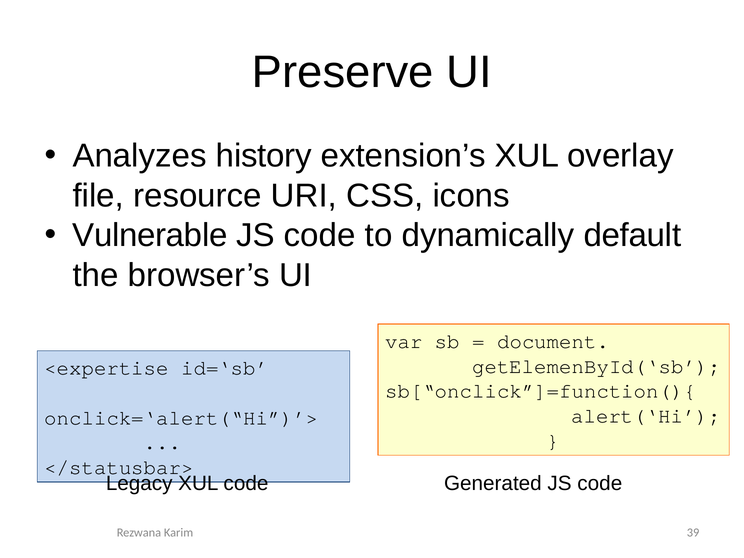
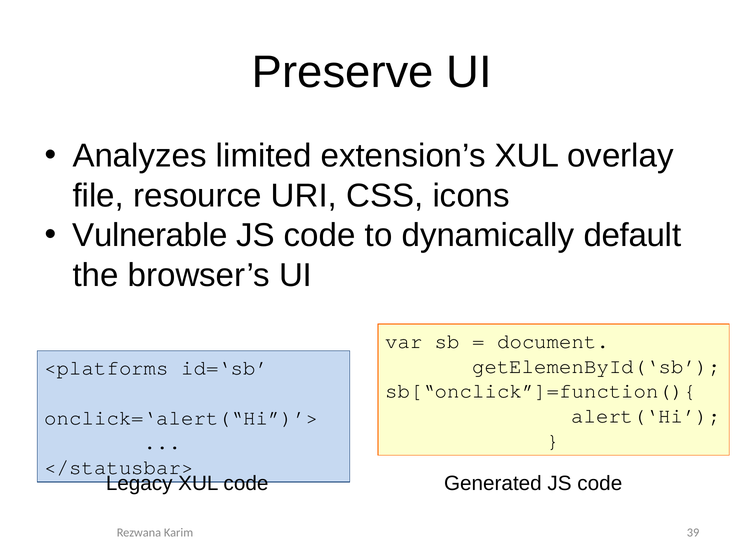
history: history -> limited
<expertise: <expertise -> <platforms
